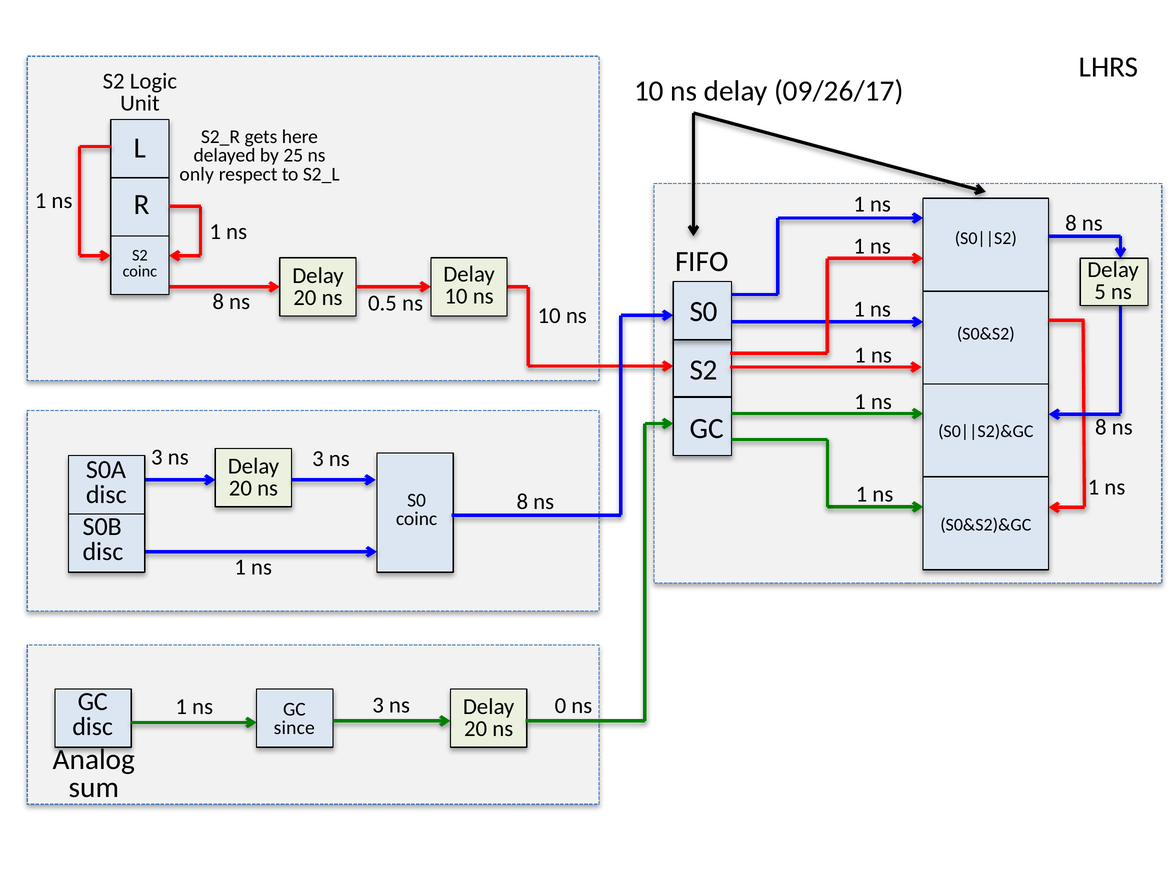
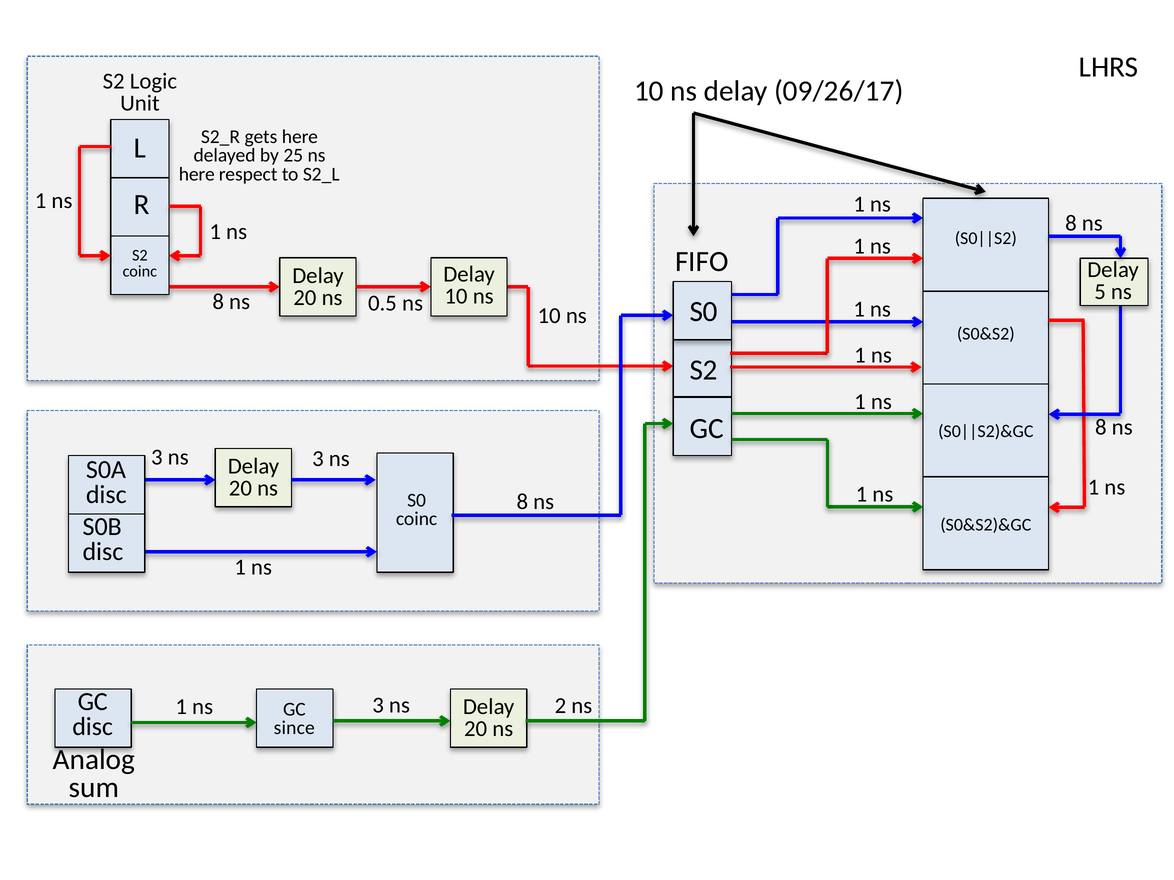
only at (197, 174): only -> here
0: 0 -> 2
